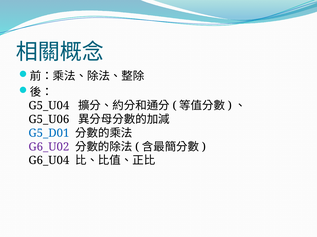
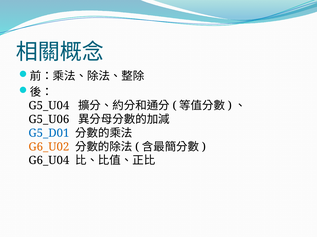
G6_U02 colour: purple -> orange
